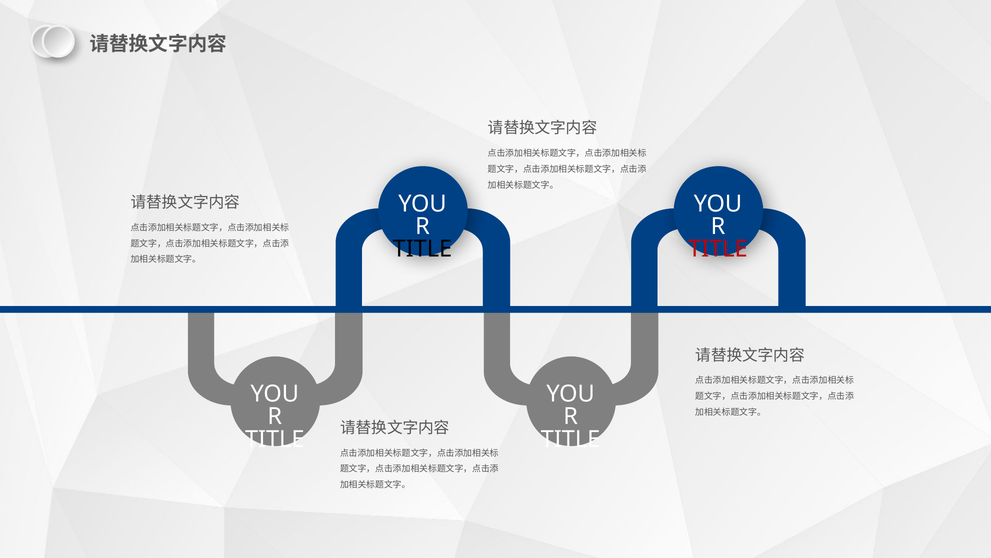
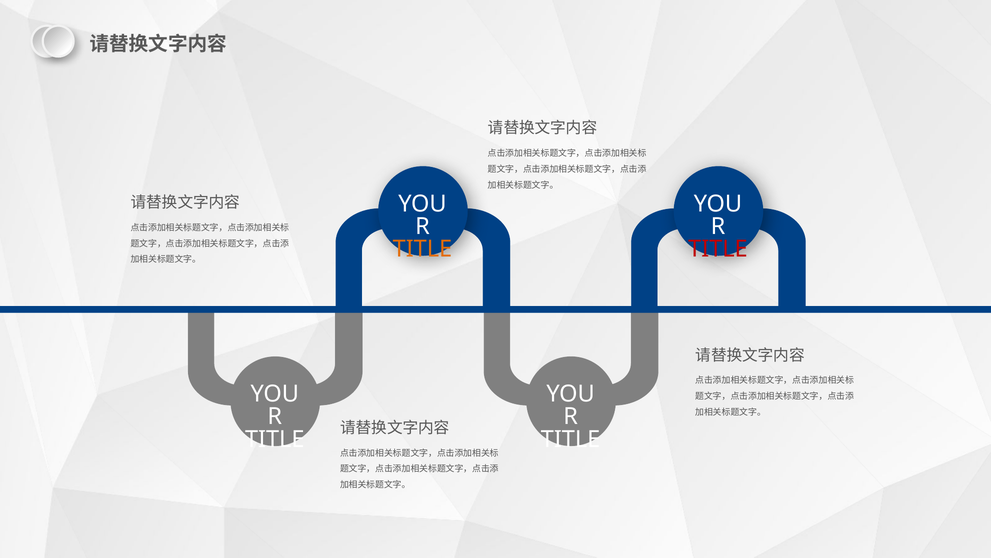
TITLE at (422, 249) colour: black -> orange
